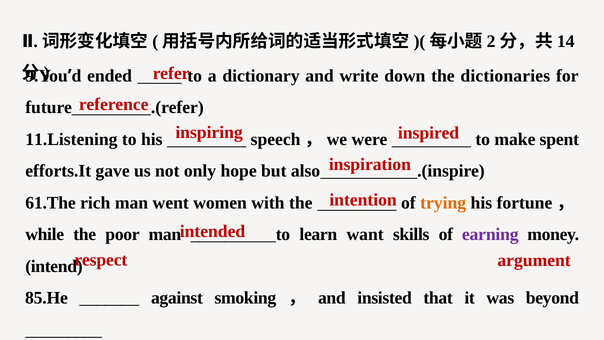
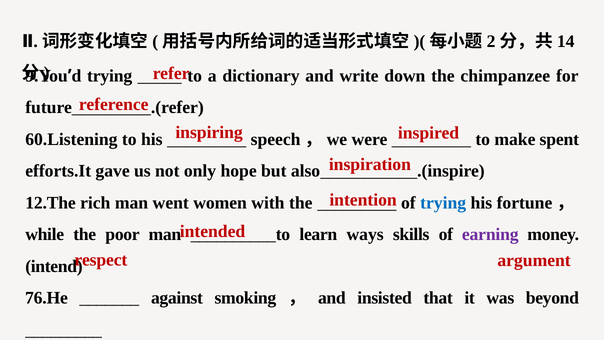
ended at (110, 76): ended -> trying
dictionaries: dictionaries -> chimpanzee
11.Listening: 11.Listening -> 60.Listening
61.The: 61.The -> 12.The
trying at (443, 203) colour: orange -> blue
want: want -> ways
85.He: 85.He -> 76.He
